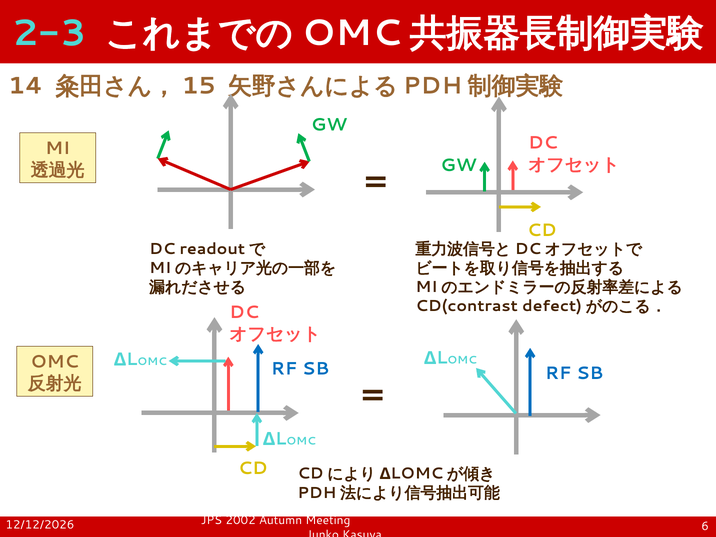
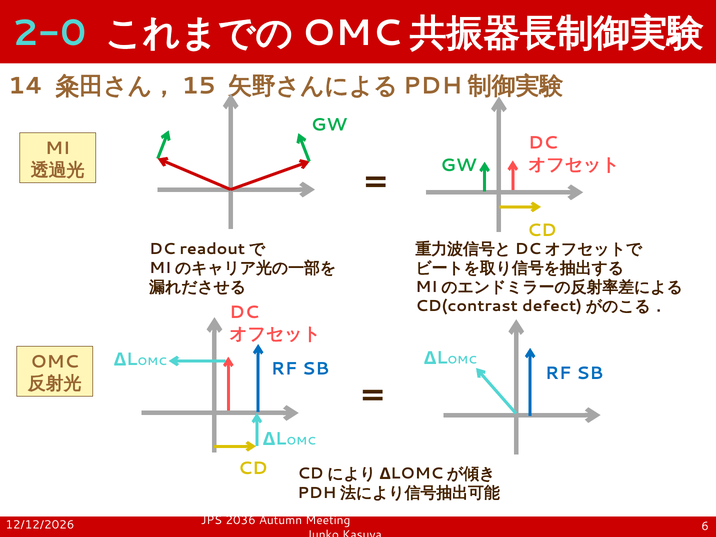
2-3: 2-3 -> 2-0
2002: 2002 -> 2036
